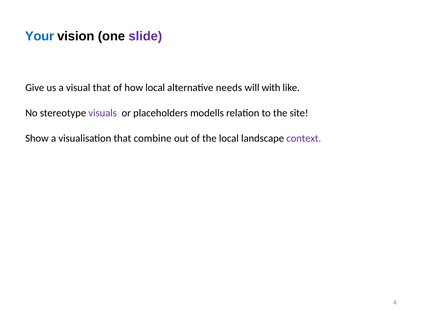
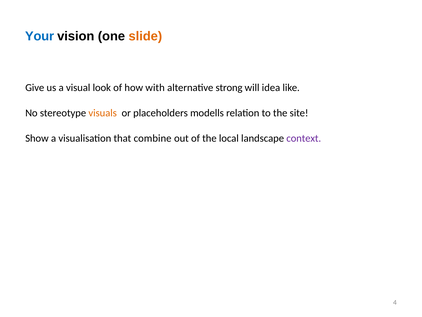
slide colour: purple -> orange
visual that: that -> look
how local: local -> with
needs: needs -> strong
with: with -> idea
visuals colour: purple -> orange
